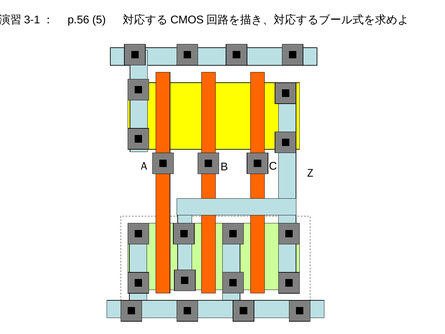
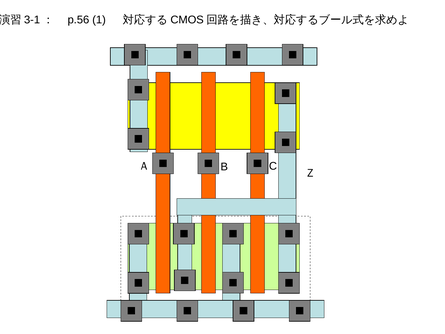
5: 5 -> 1
